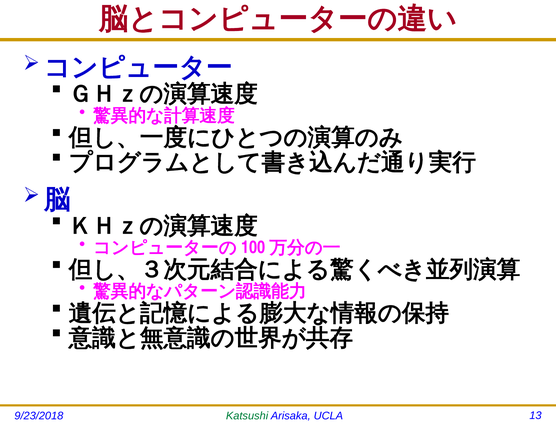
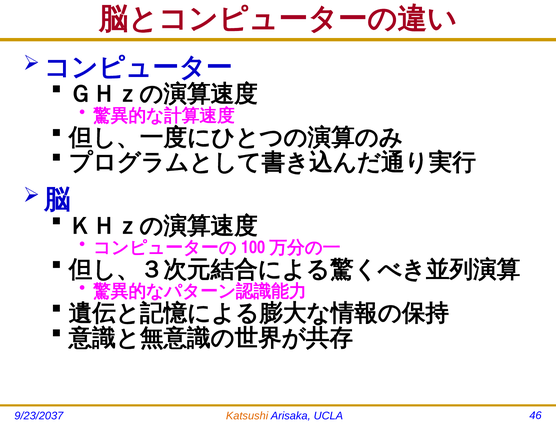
9/23/2018: 9/23/2018 -> 9/23/2037
Katsushi colour: green -> orange
13: 13 -> 46
